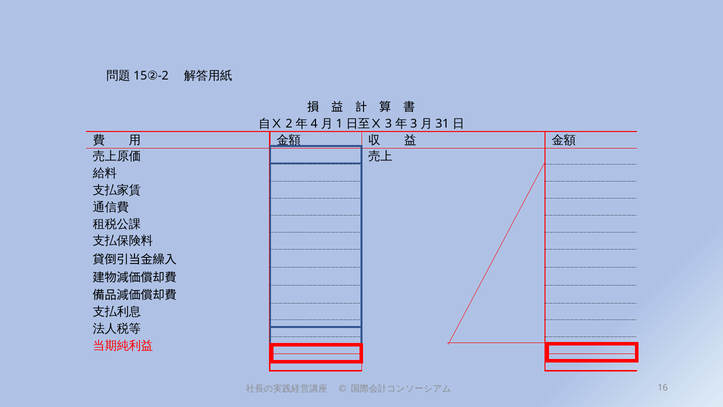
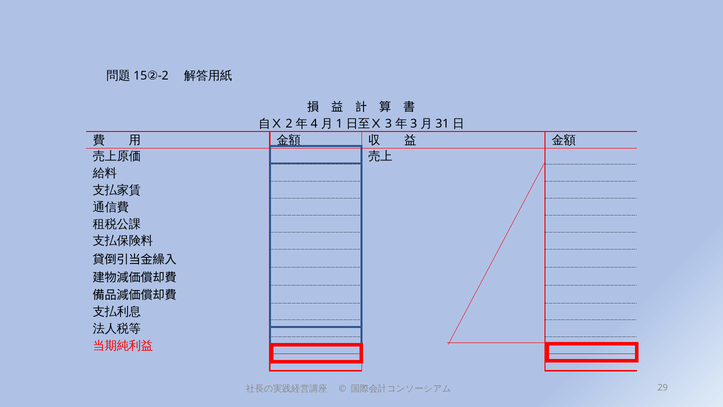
16: 16 -> 29
